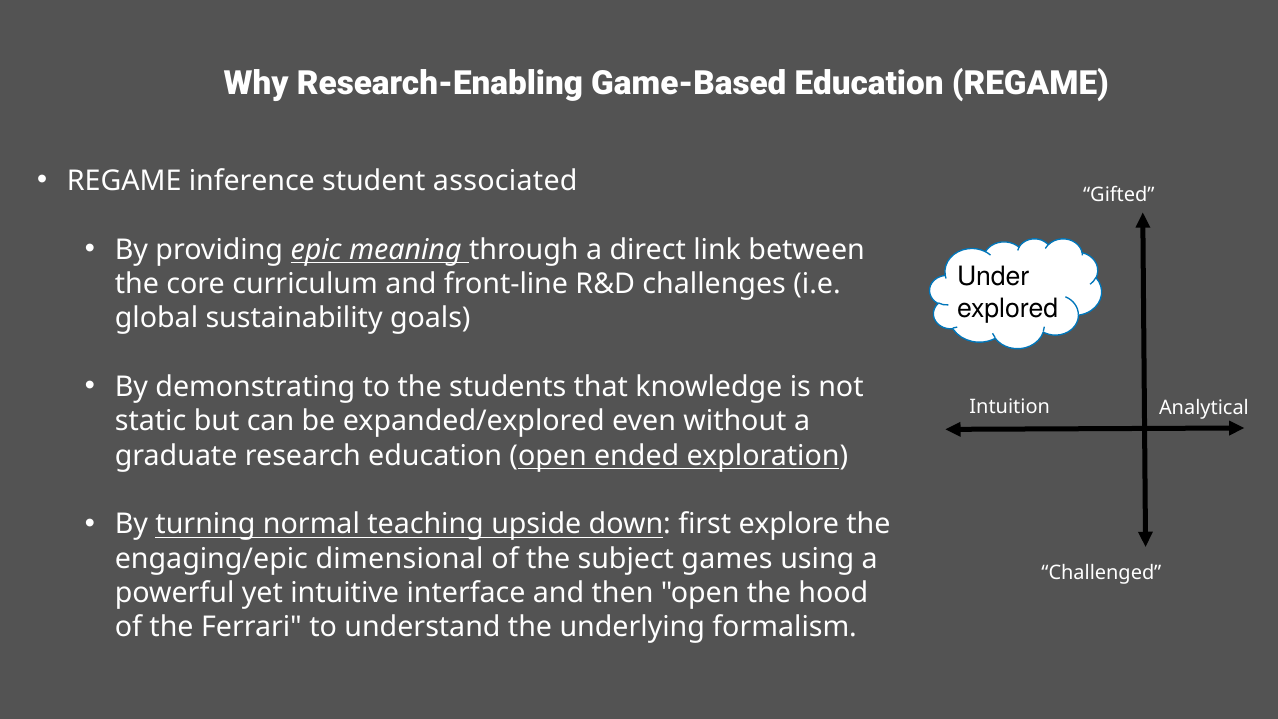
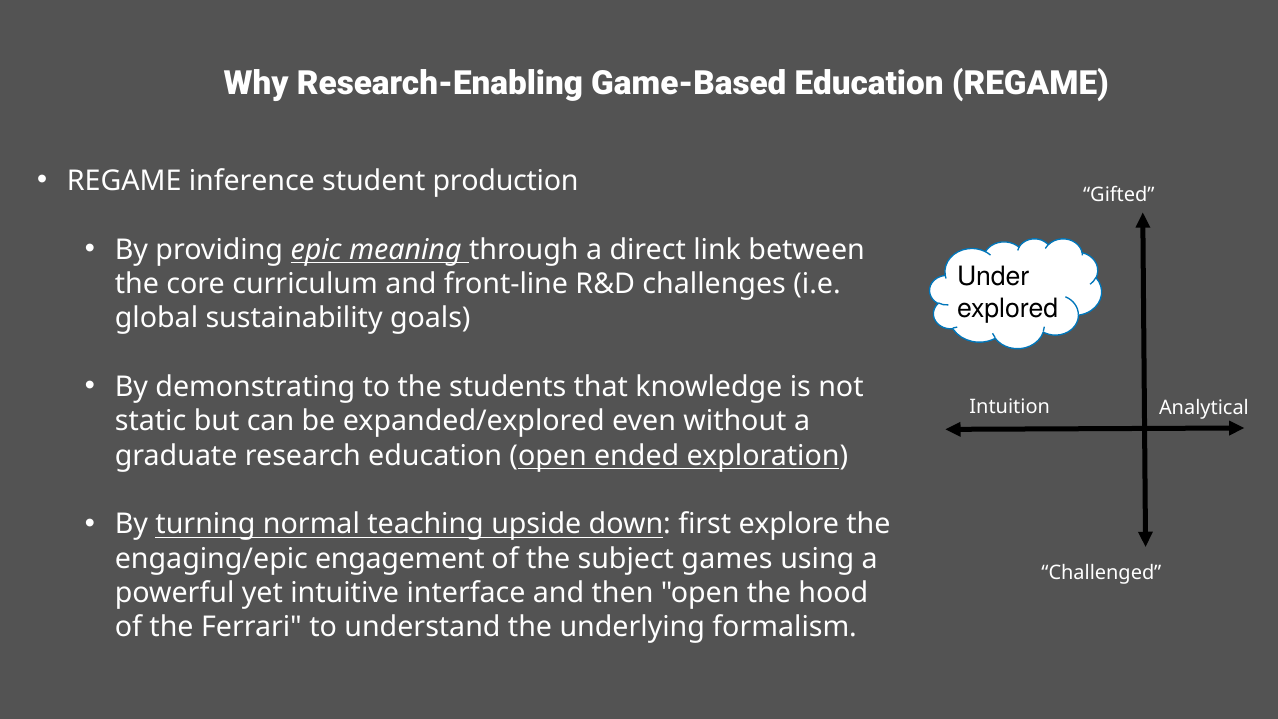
associated: associated -> production
dimensional: dimensional -> engagement
